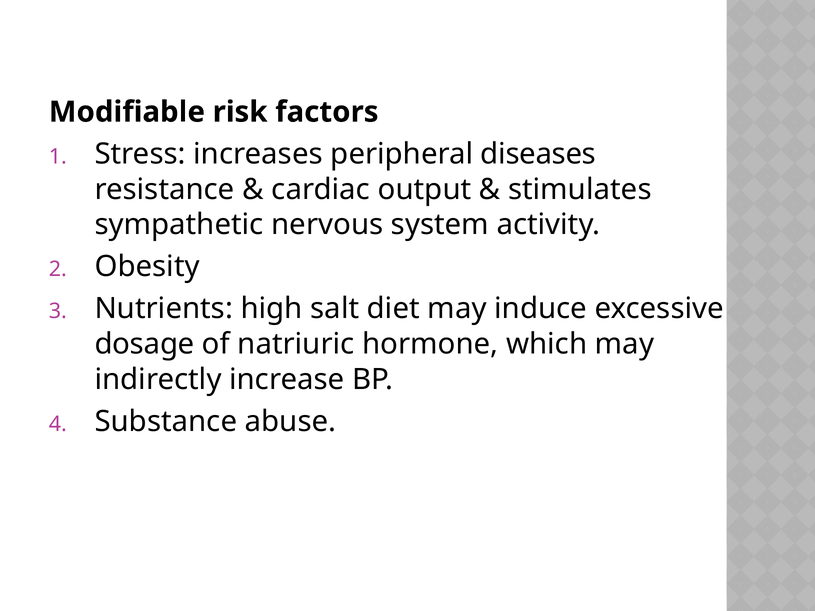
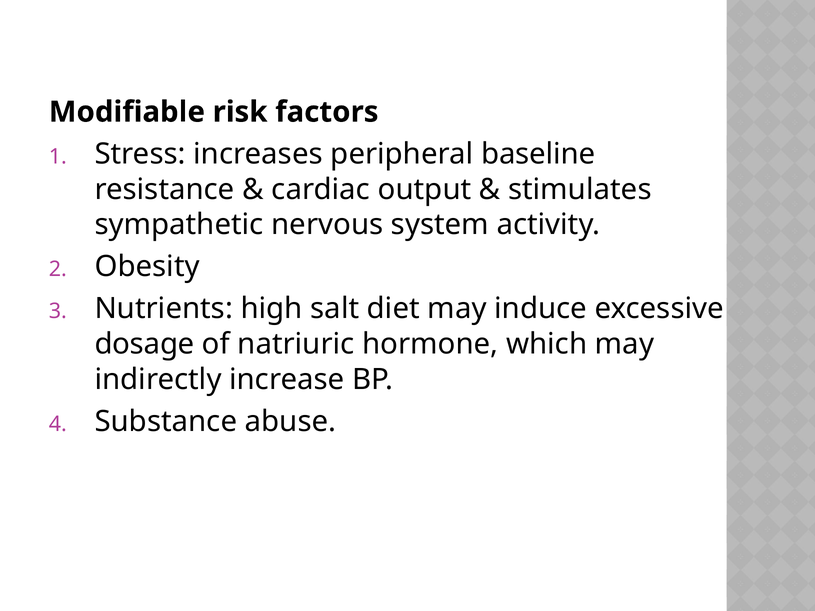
diseases: diseases -> baseline
